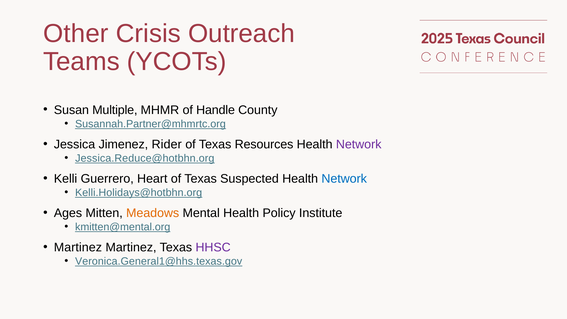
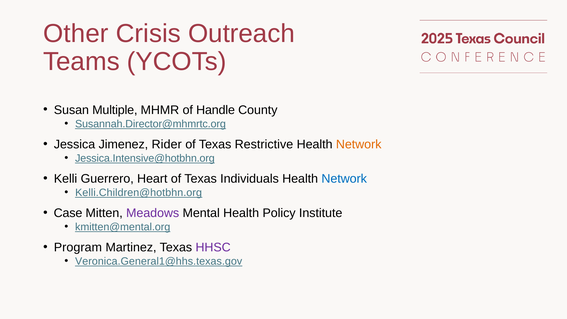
Susannah.Partner@mhmrtc.org: Susannah.Partner@mhmrtc.org -> Susannah.Director@mhmrtc.org
Resources: Resources -> Restrictive
Network at (359, 144) colour: purple -> orange
Jessica.Reduce@hotbhn.org: Jessica.Reduce@hotbhn.org -> Jessica.Intensive@hotbhn.org
Suspected: Suspected -> Individuals
Kelli.Holidays@hotbhn.org: Kelli.Holidays@hotbhn.org -> Kelli.Children@hotbhn.org
Ages: Ages -> Case
Meadows colour: orange -> purple
Martinez at (78, 247): Martinez -> Program
